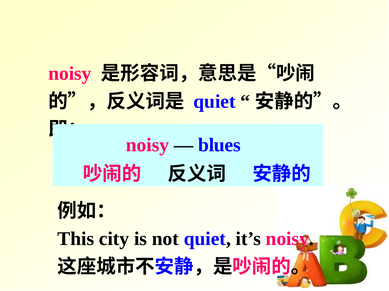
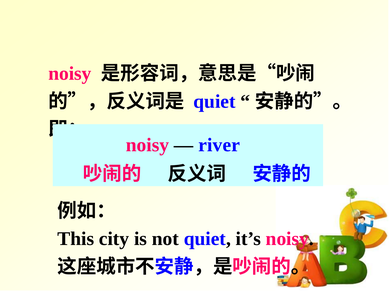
blues: blues -> river
